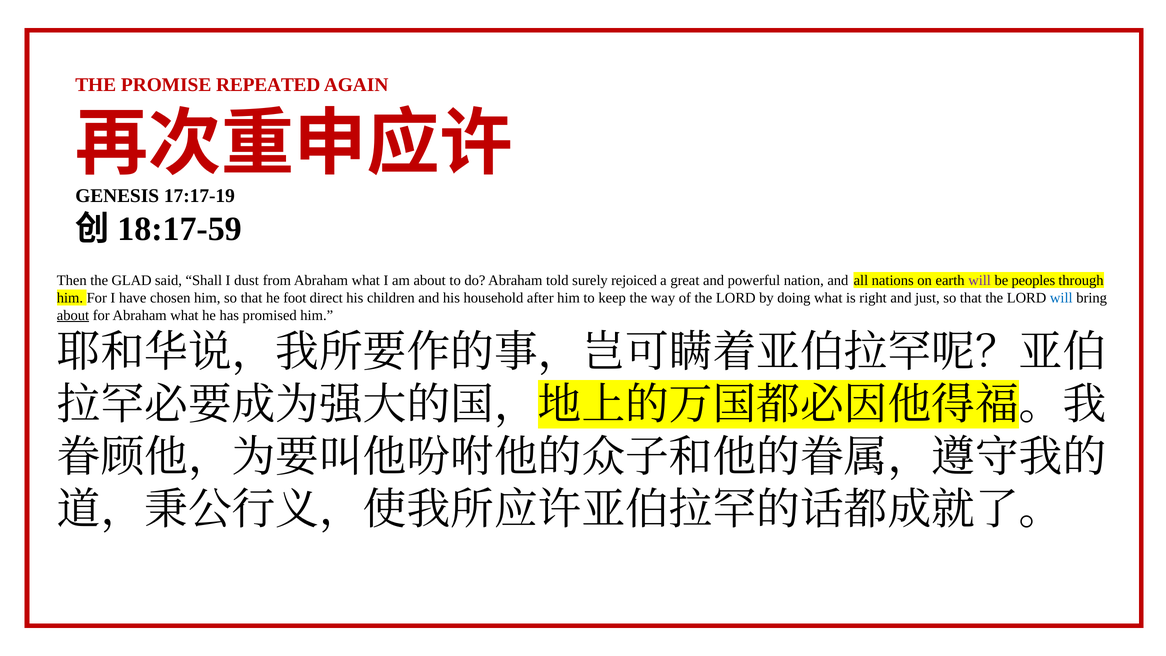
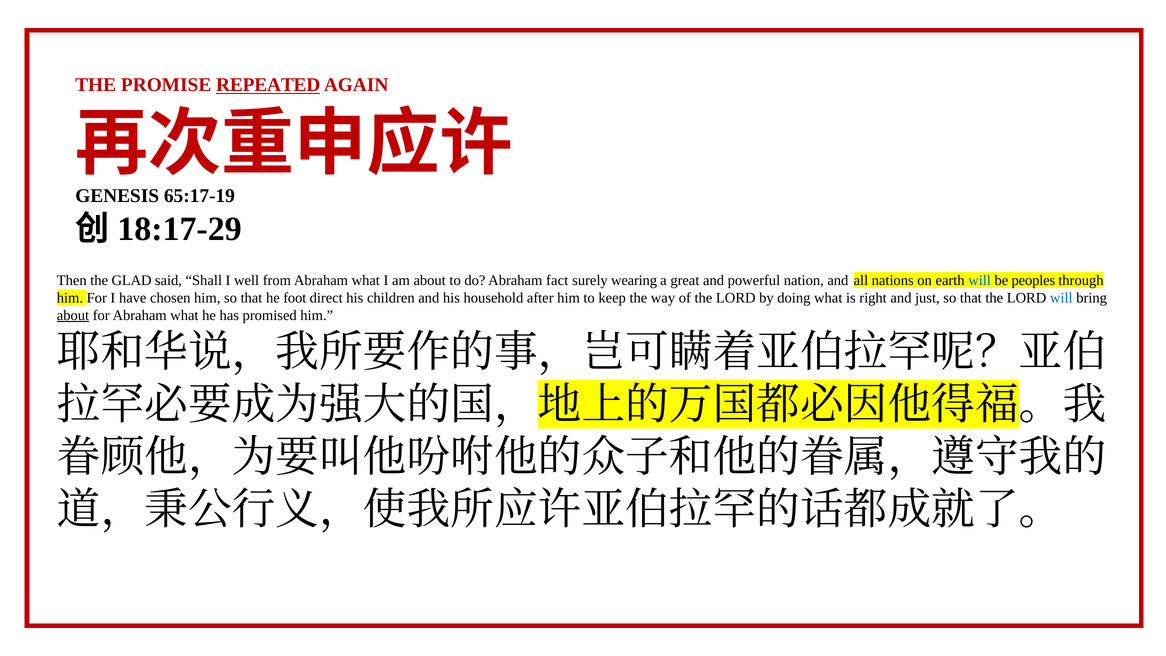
REPEATED underline: none -> present
17:17-19: 17:17-19 -> 65:17-19
18:17-59: 18:17-59 -> 18:17-29
dust: dust -> well
told: told -> fact
rejoiced: rejoiced -> wearing
will at (980, 280) colour: purple -> blue
